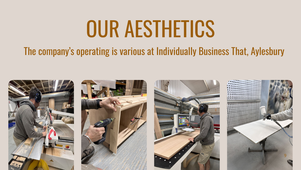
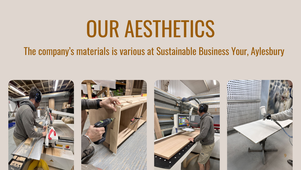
operating: operating -> materials
Individually: Individually -> Sustainable
That: That -> Your
